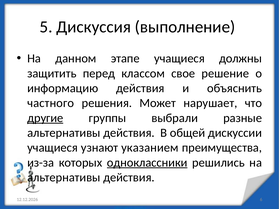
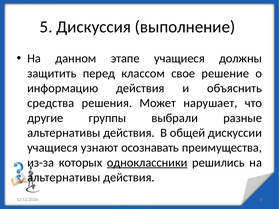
частного: частного -> средства
другие underline: present -> none
указанием: указанием -> осознавать
